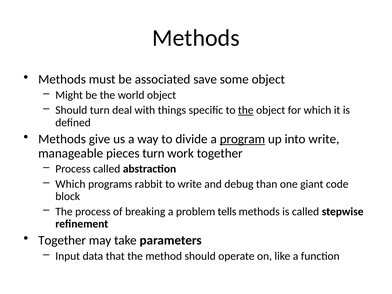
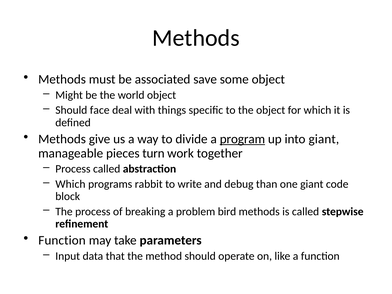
Should turn: turn -> face
the at (246, 110) underline: present -> none
into write: write -> giant
tells: tells -> bird
Together at (62, 240): Together -> Function
